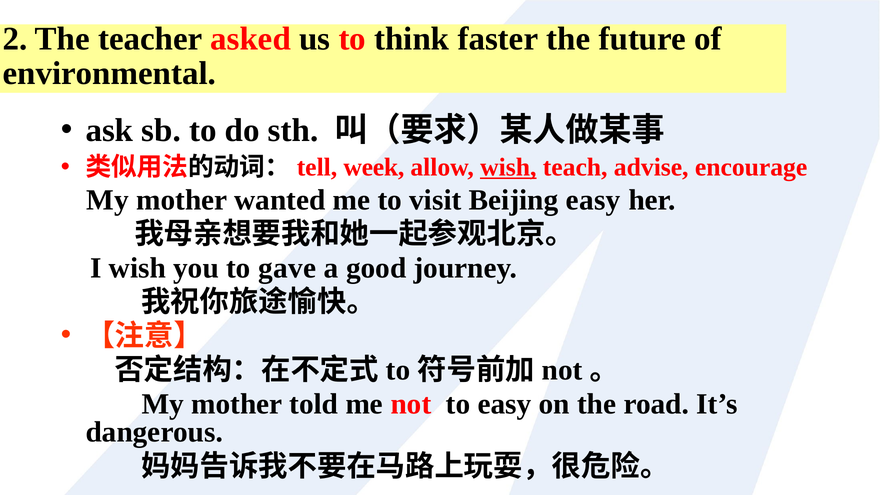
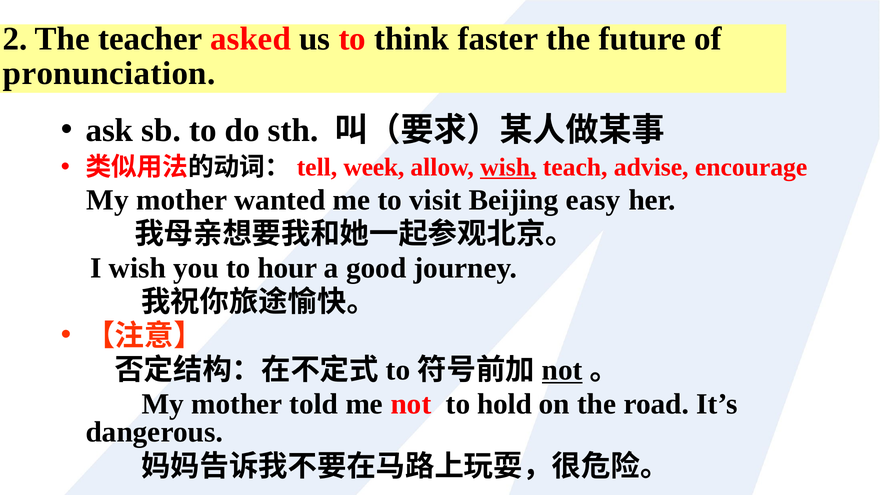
environmental: environmental -> pronunciation
gave: gave -> hour
not at (562, 370) underline: none -> present
to easy: easy -> hold
